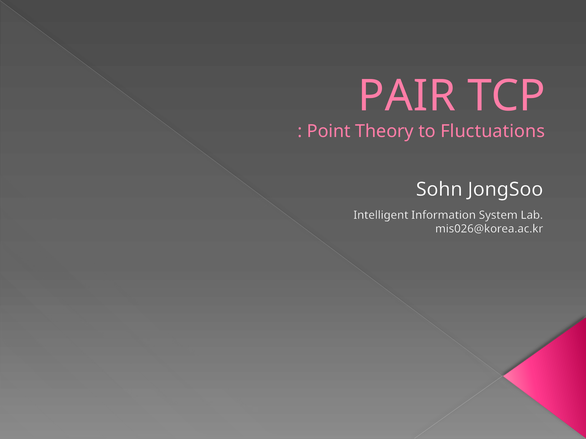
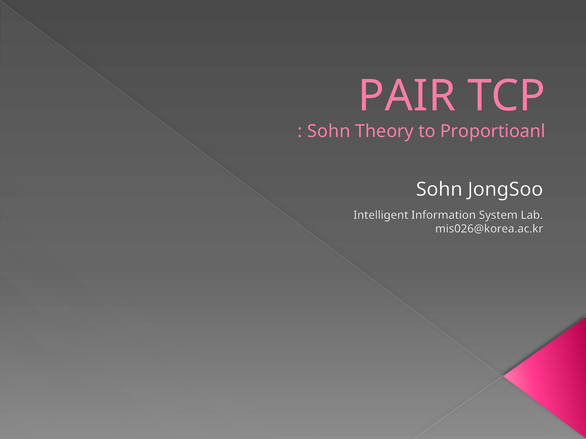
Point at (329, 132): Point -> Sohn
Fluctuations: Fluctuations -> Proportioanl
